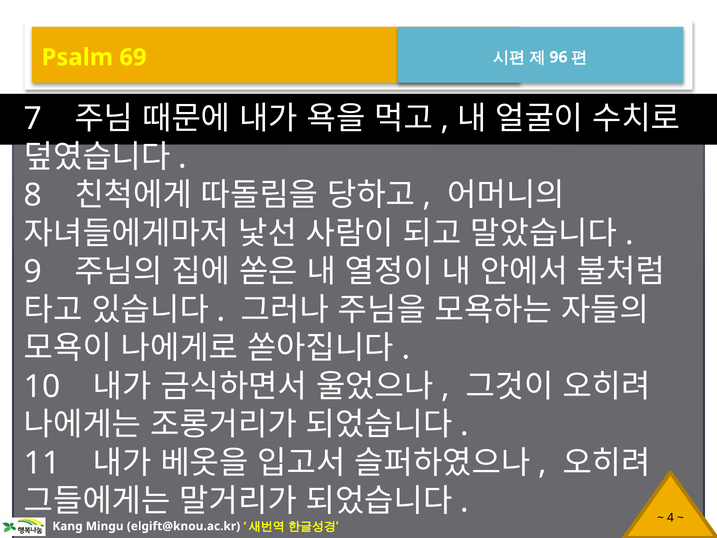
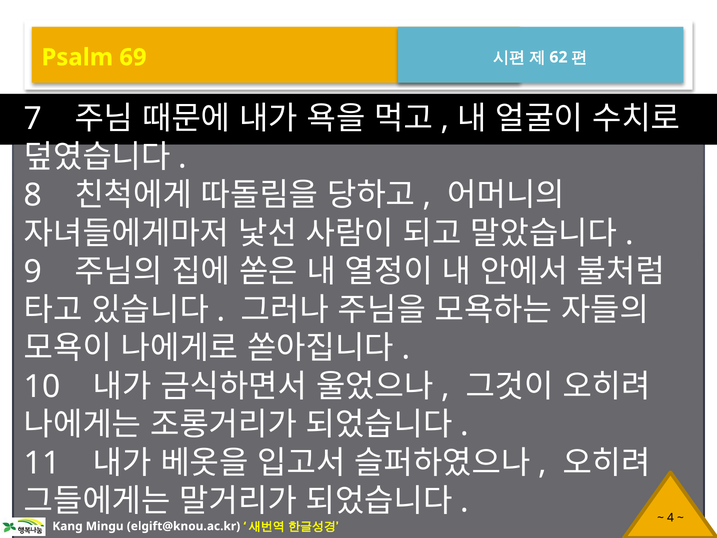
96: 96 -> 62
